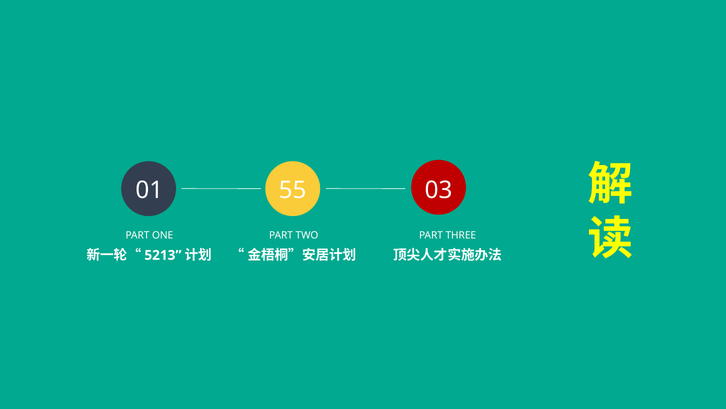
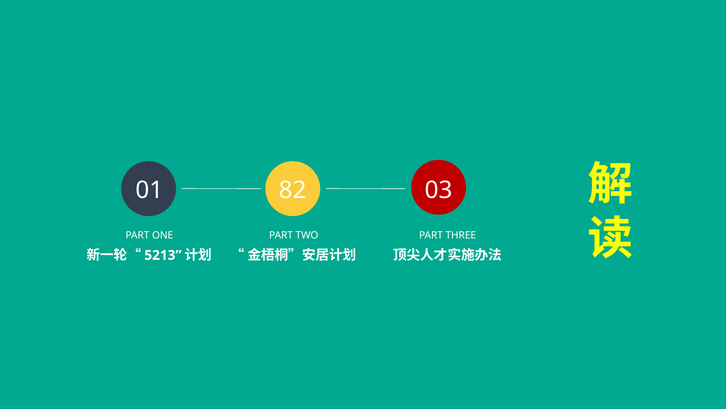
55: 55 -> 82
